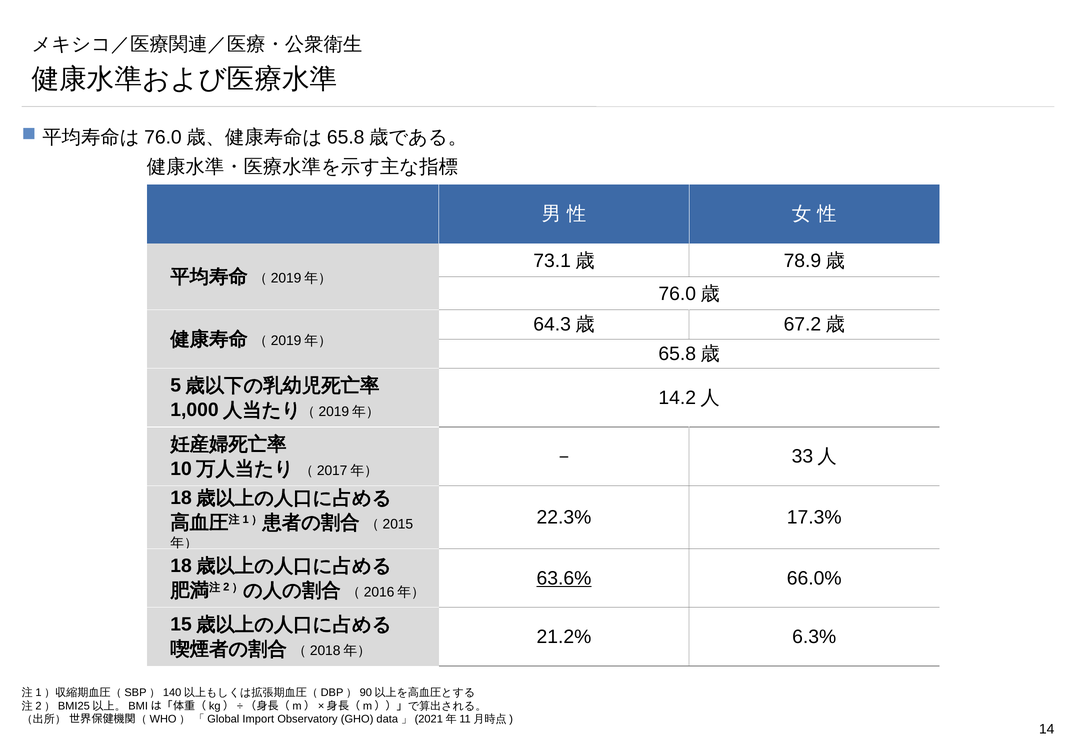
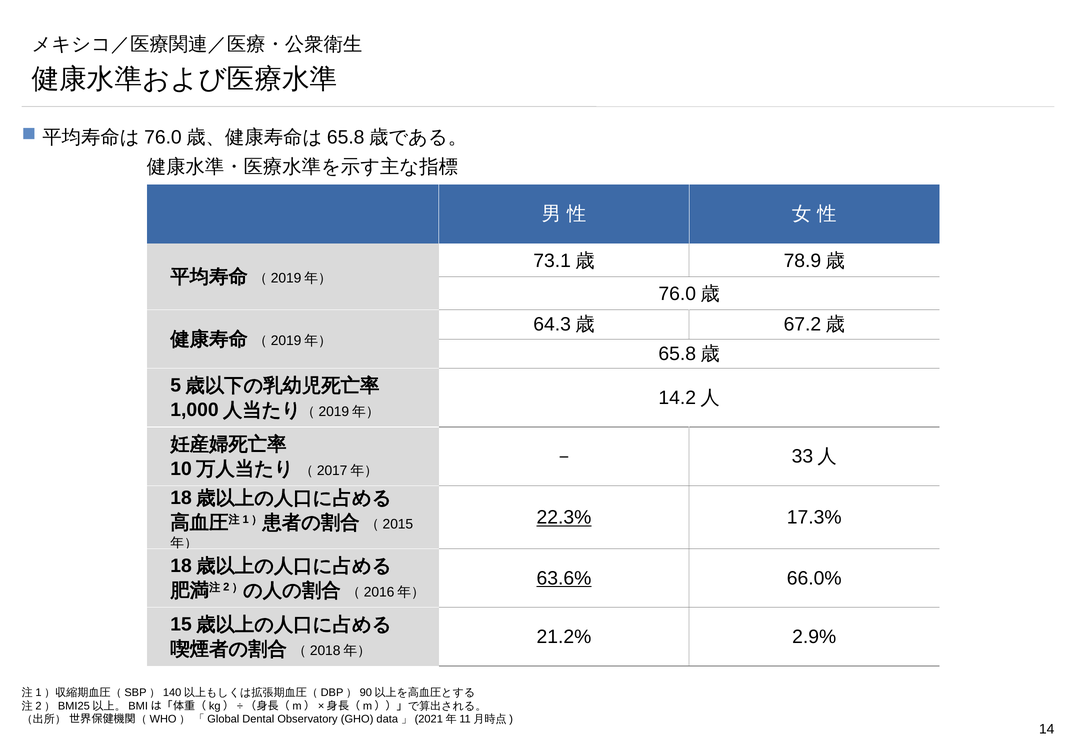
22.3% underline: none -> present
6.3%: 6.3% -> 2.9%
Import: Import -> Dental
